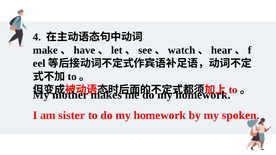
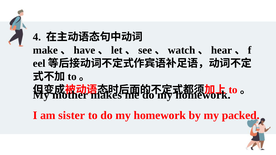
spoken: spoken -> packed
